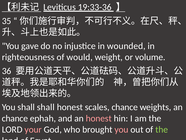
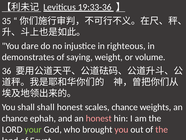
gave: gave -> dare
wounded: wounded -> righteous
righteousness: righteousness -> demonstrates
would: would -> saying
your colour: pink -> light green
the at (162, 129) colour: light green -> pink
